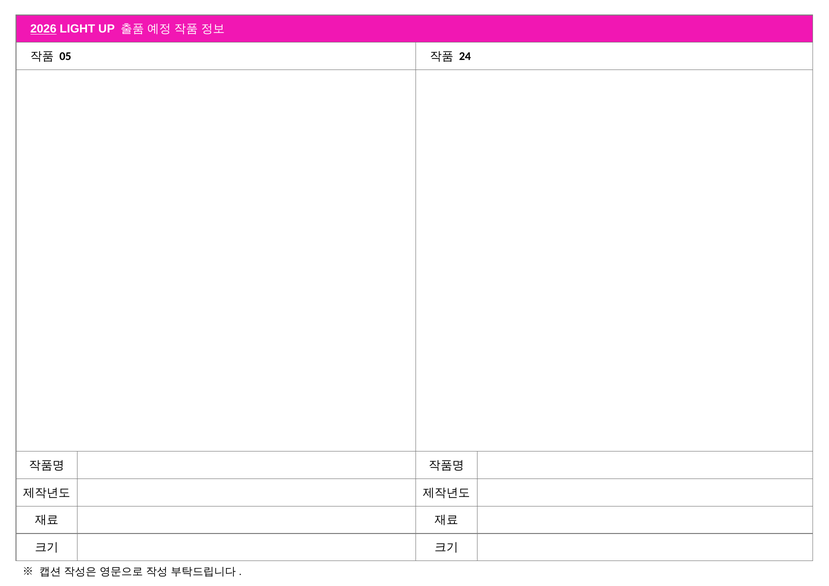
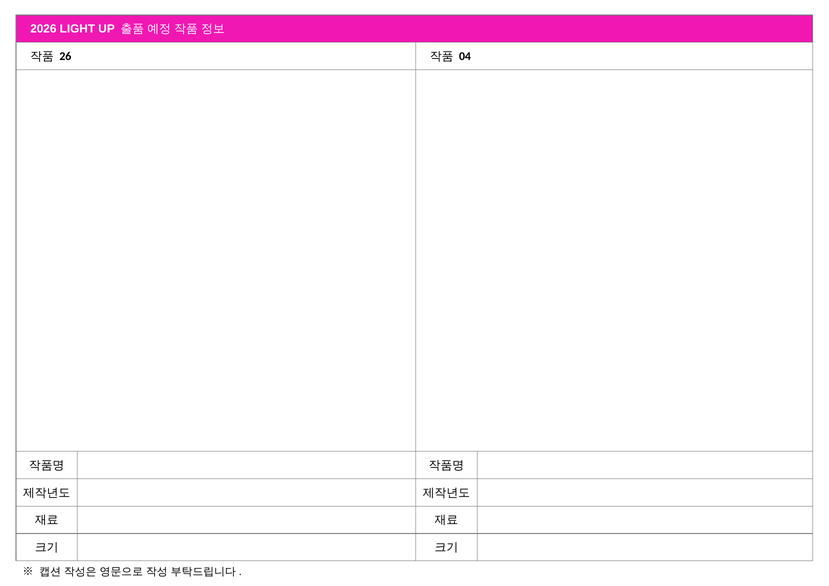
2026 underline: present -> none
05: 05 -> 26
24: 24 -> 04
